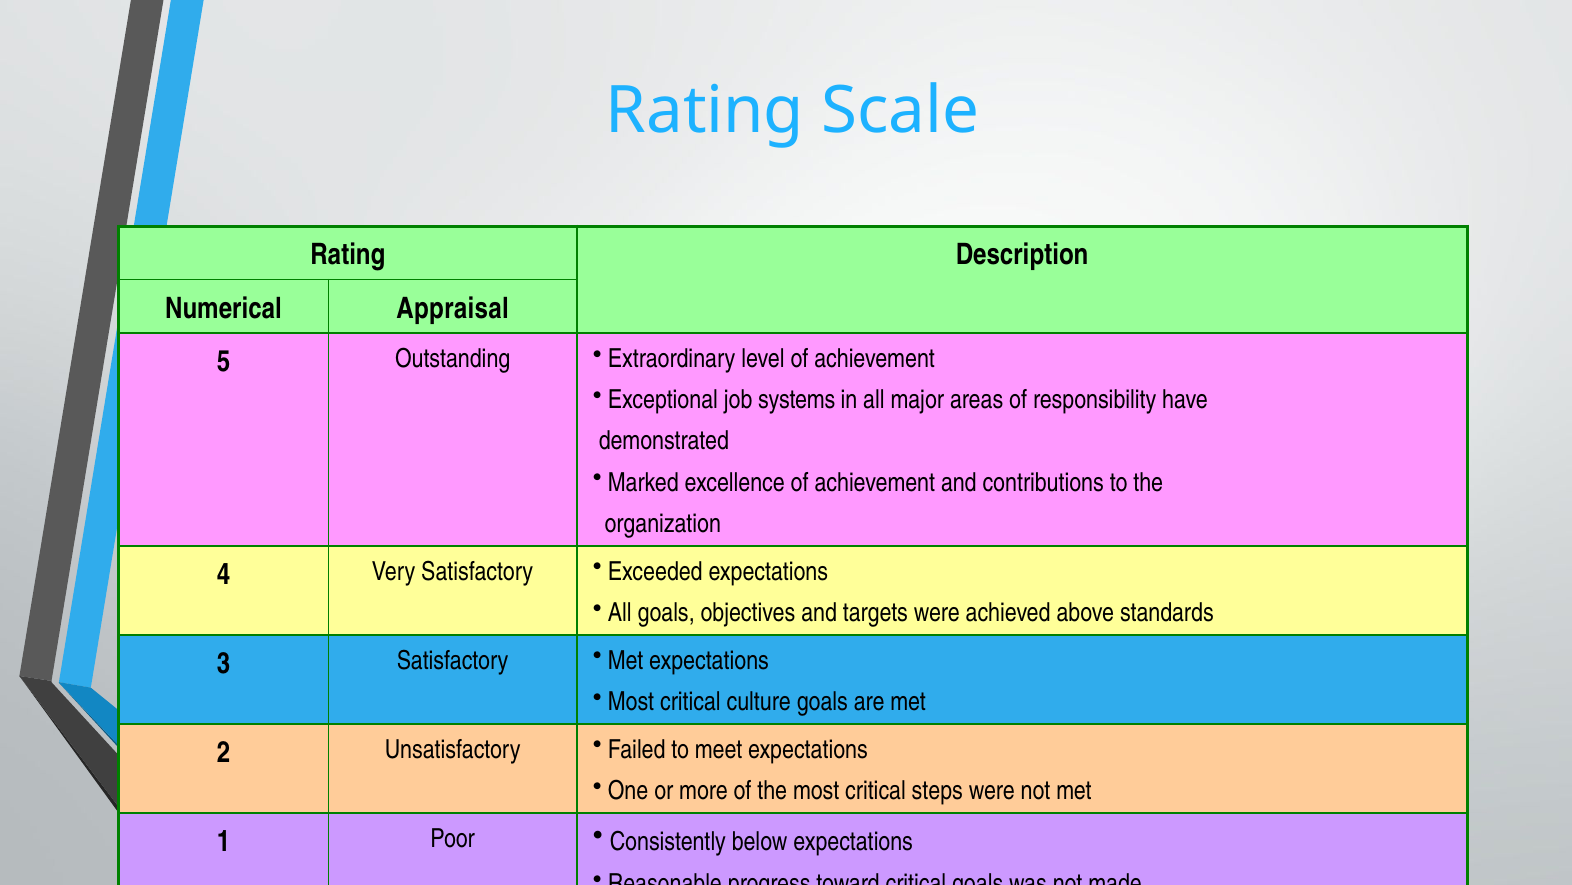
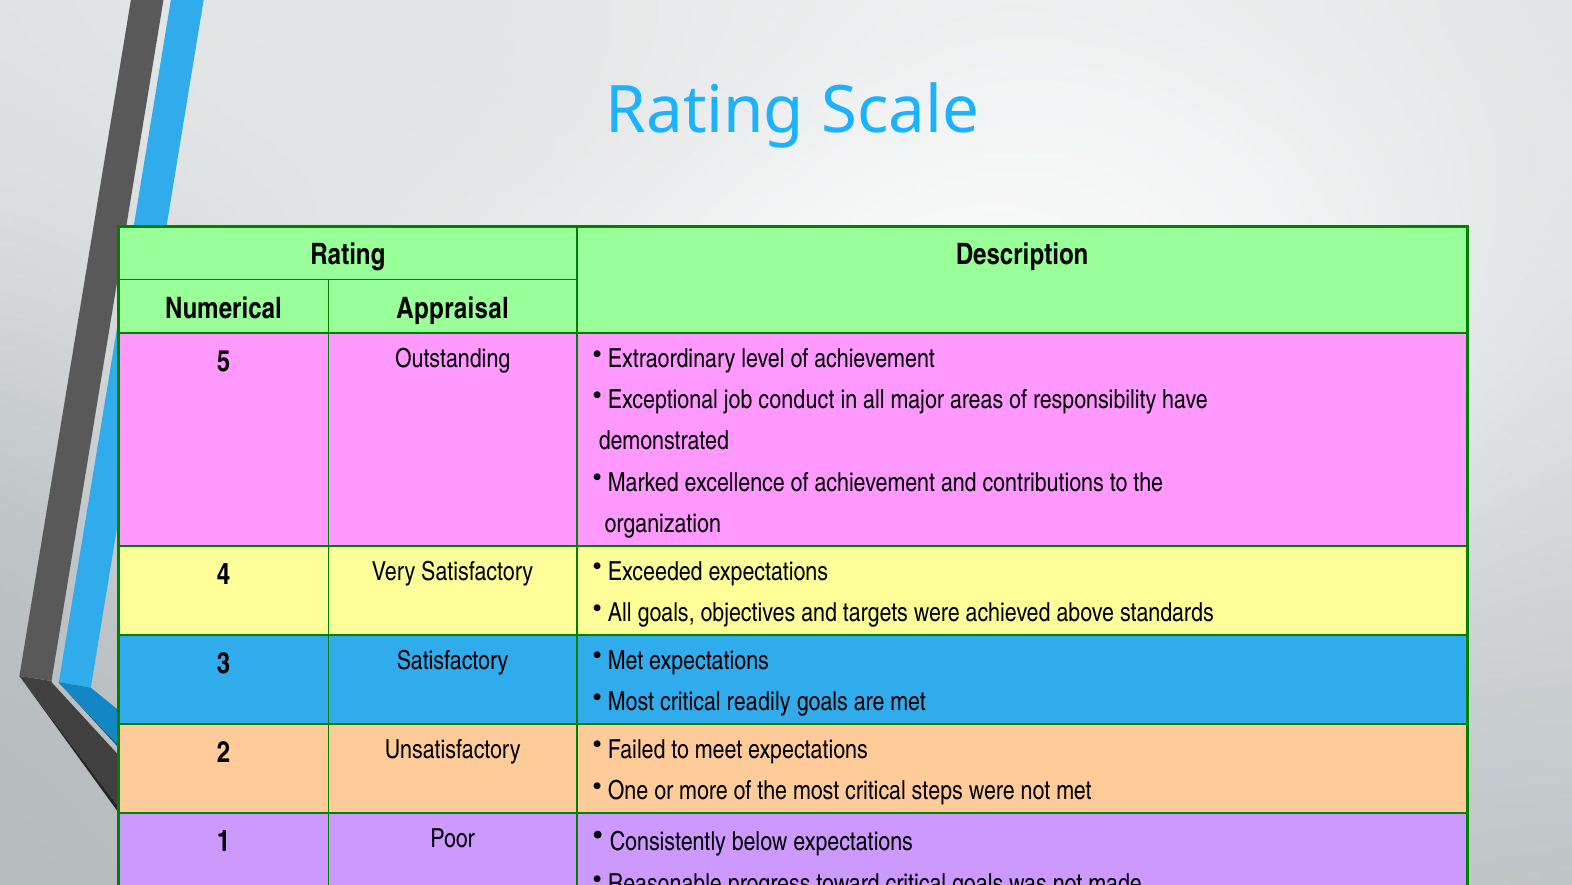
systems: systems -> conduct
culture: culture -> readily
